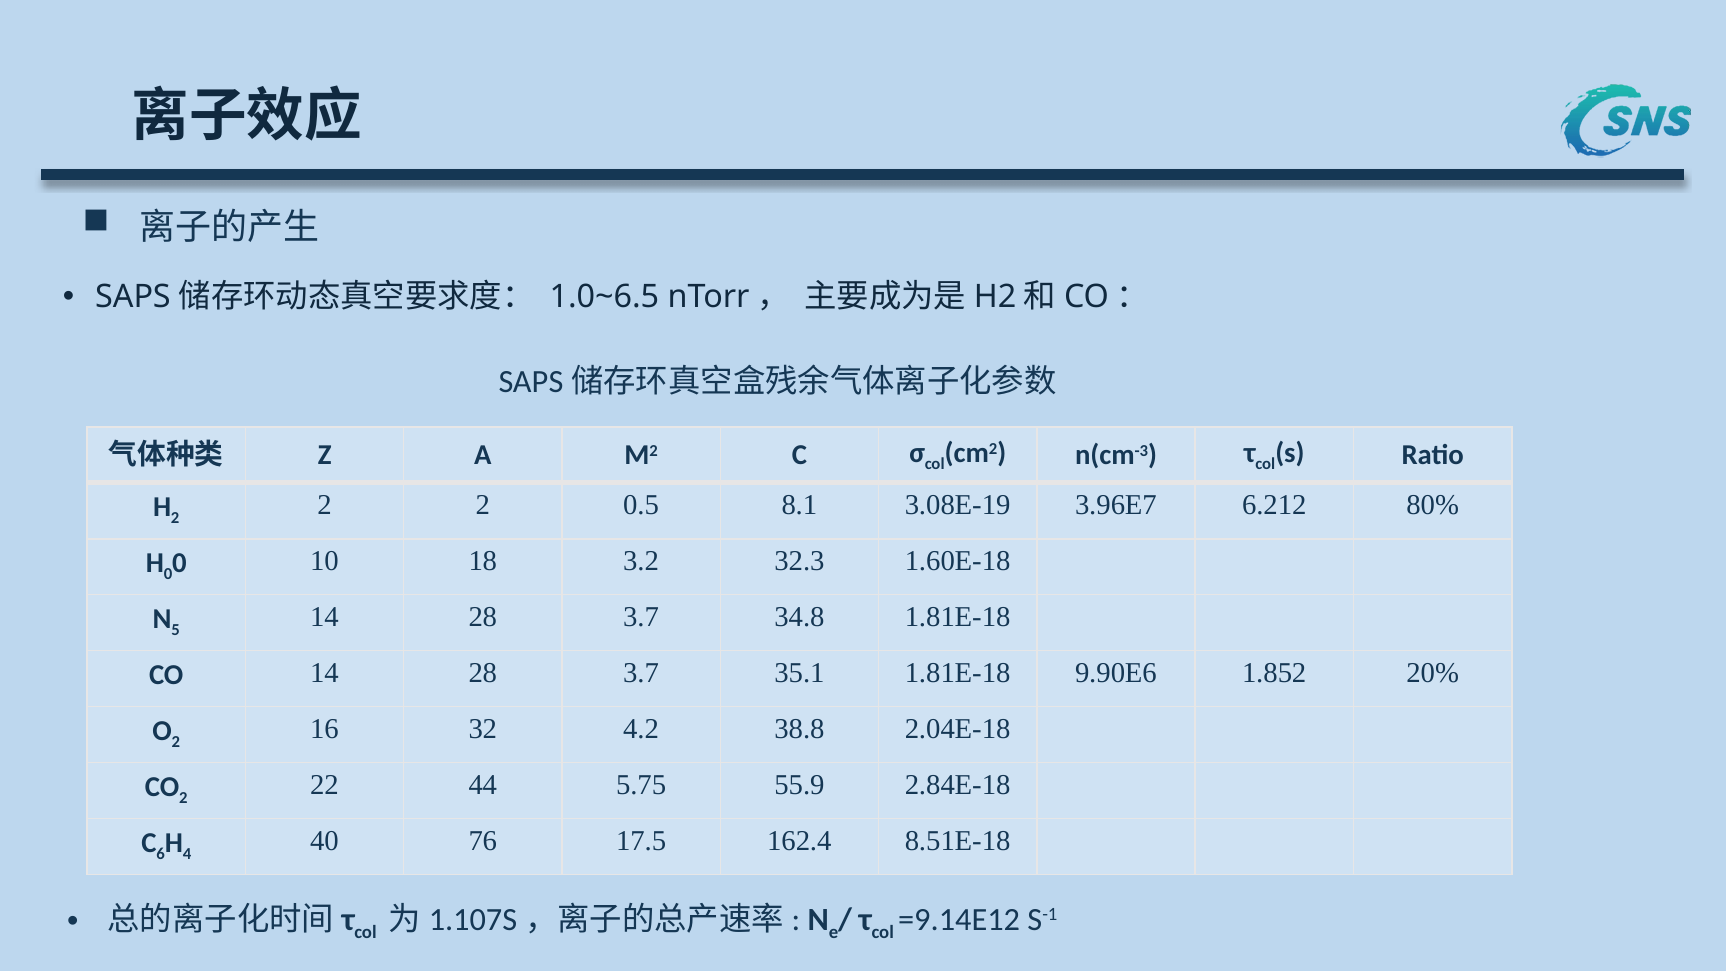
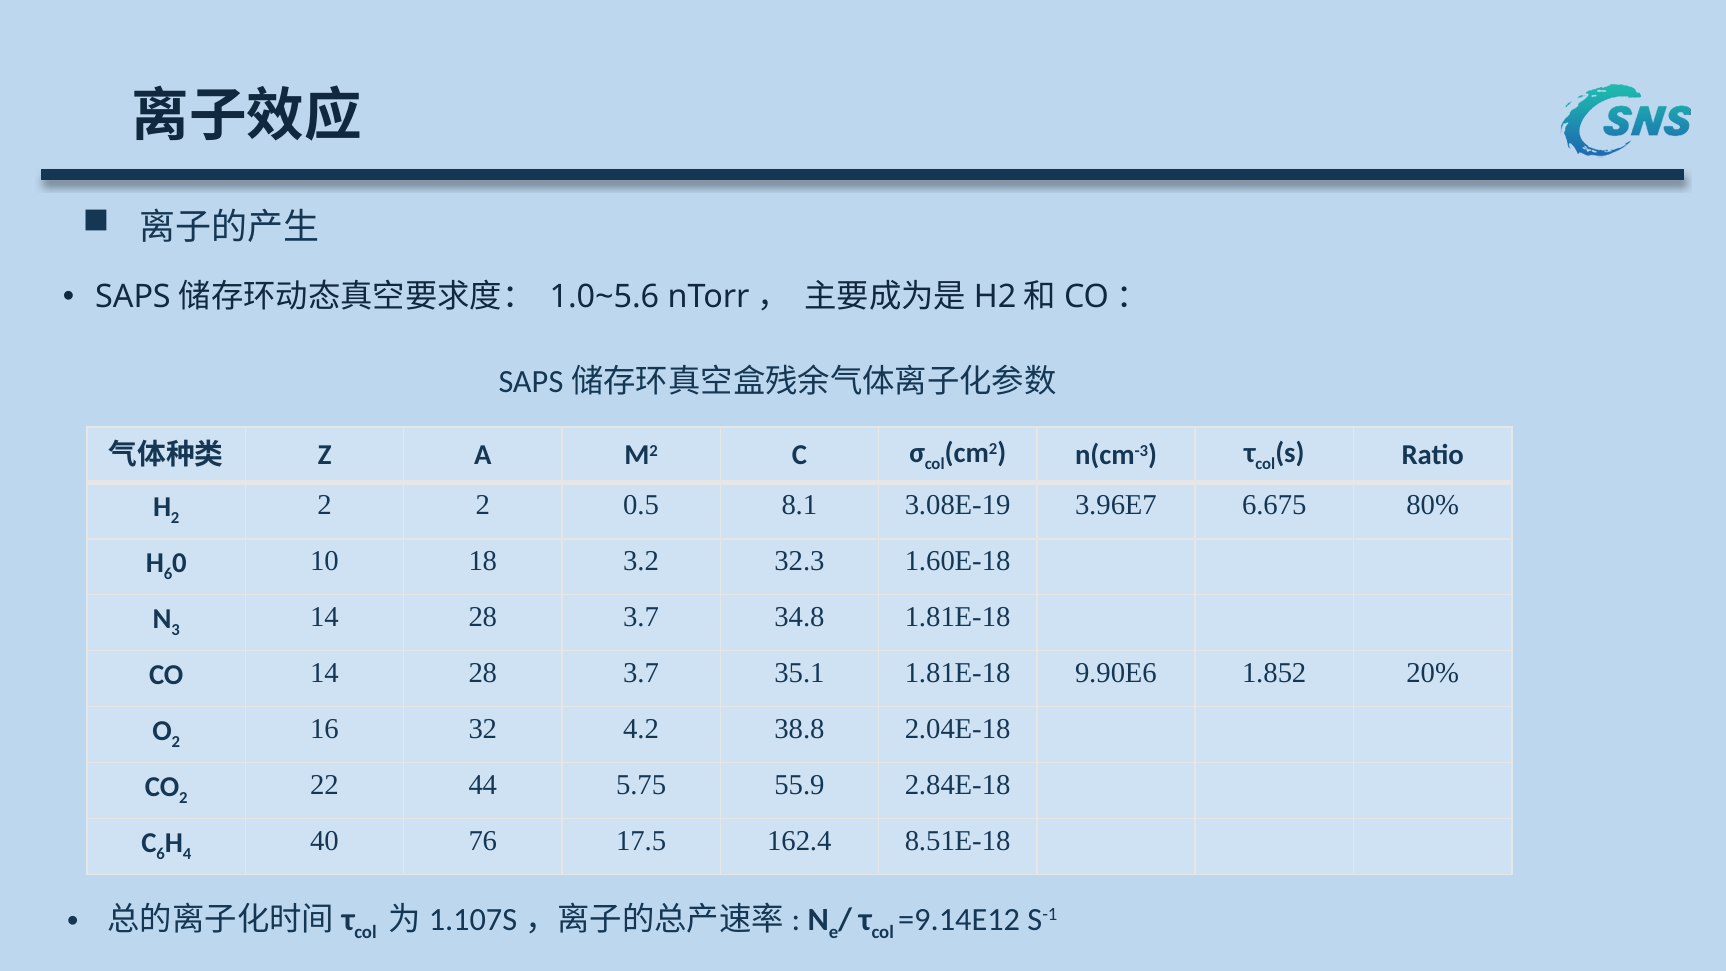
1.0~6.5: 1.0~6.5 -> 1.0~5.6
6.212: 6.212 -> 6.675
0 at (168, 574): 0 -> 6
5: 5 -> 3
